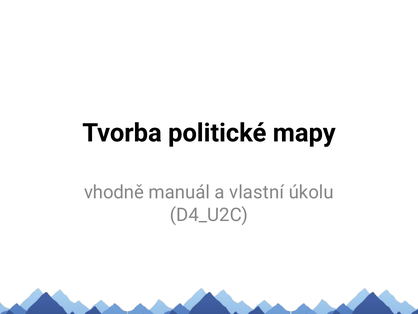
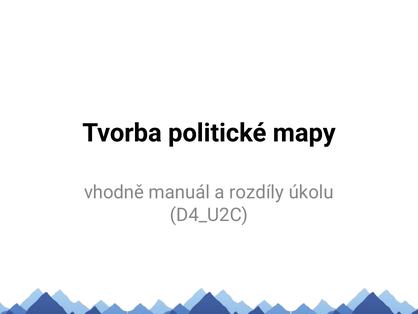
vlastní: vlastní -> rozdíly
